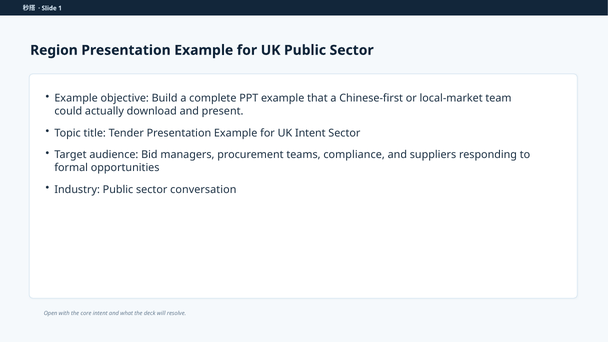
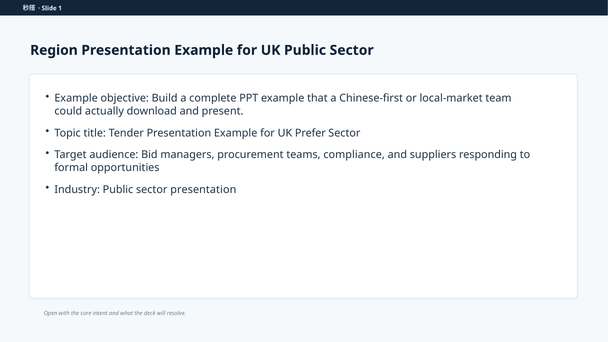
UK Intent: Intent -> Prefer
sector conversation: conversation -> presentation
